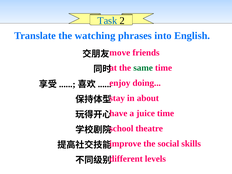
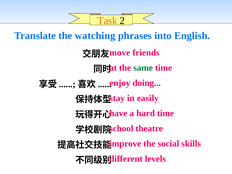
Task colour: blue -> orange
about: about -> easily
juice: juice -> hard
